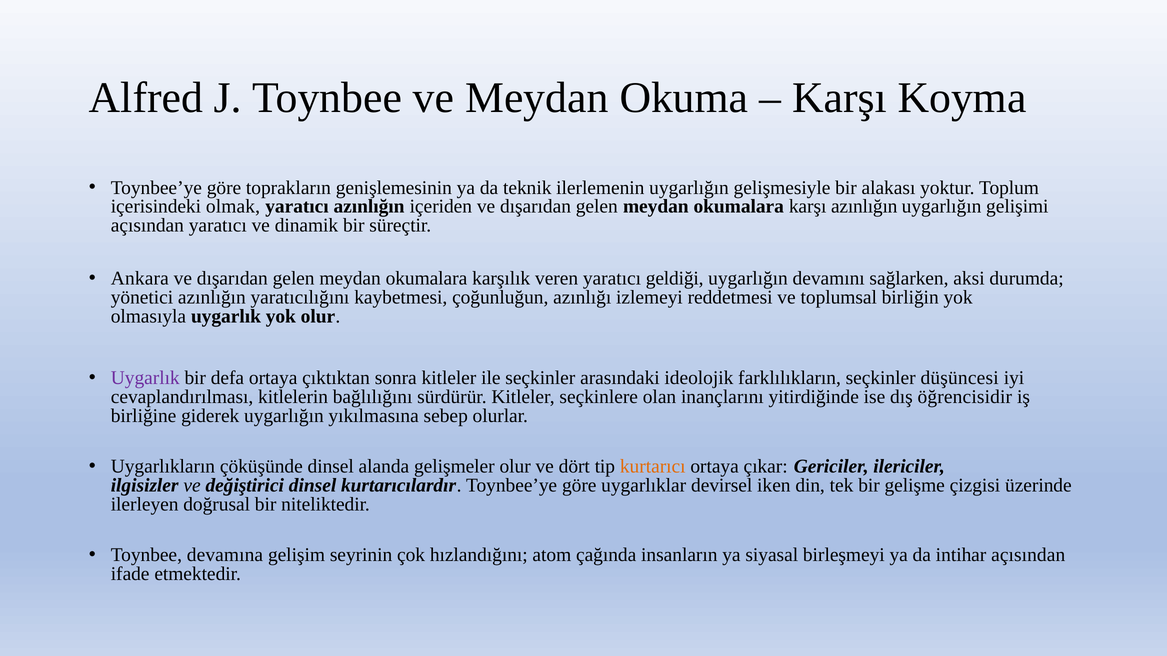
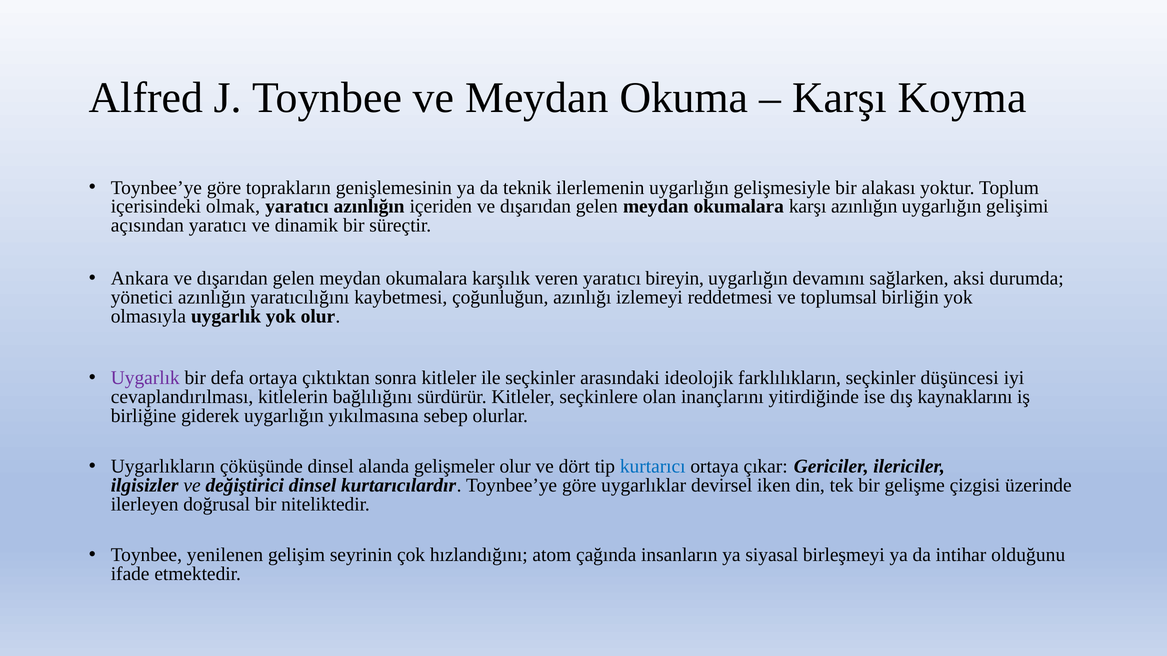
geldiği: geldiği -> bireyin
öğrencisidir: öğrencisidir -> kaynaklarını
kurtarıcı colour: orange -> blue
devamına: devamına -> yenilenen
intihar açısından: açısından -> olduğunu
